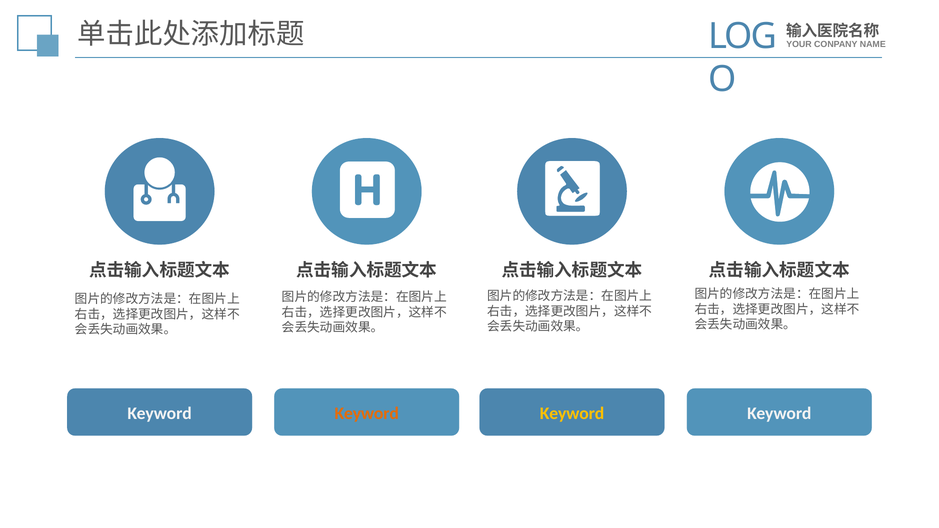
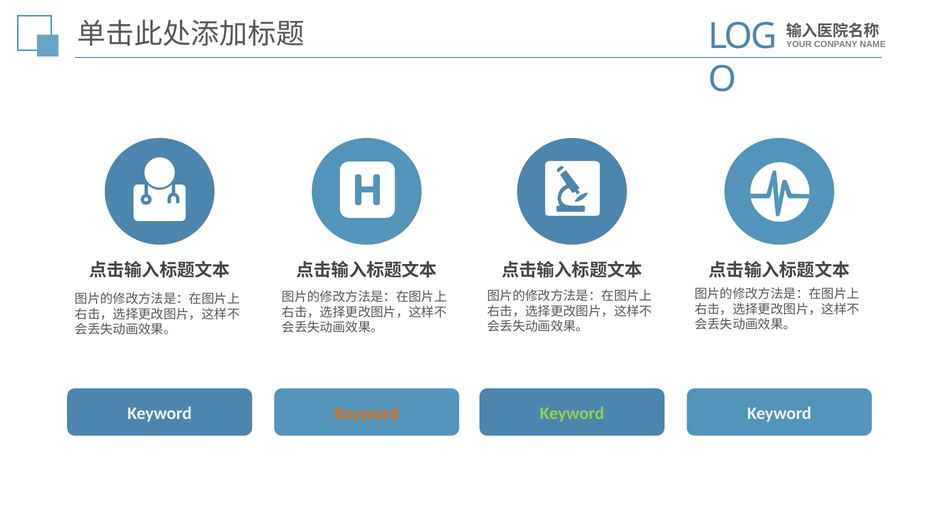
Keyword at (572, 413) colour: yellow -> light green
